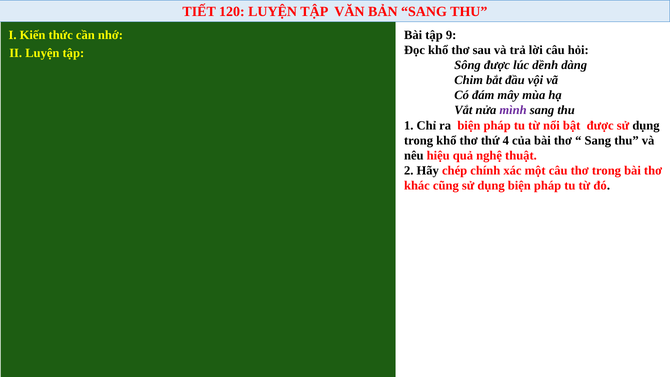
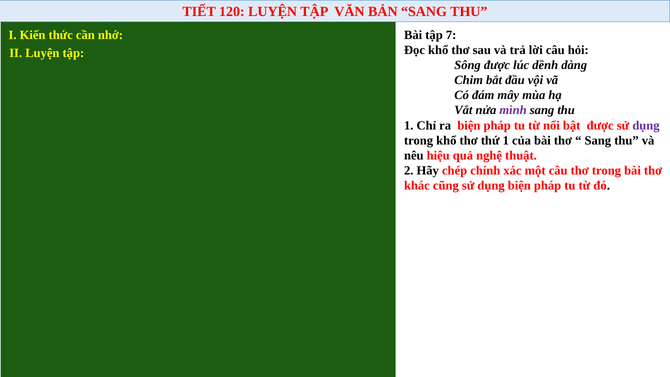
9: 9 -> 7
dụng at (646, 125) colour: black -> purple
thứ 4: 4 -> 1
